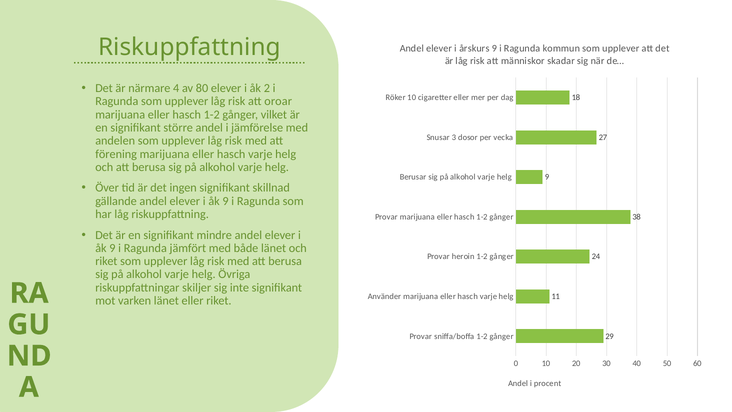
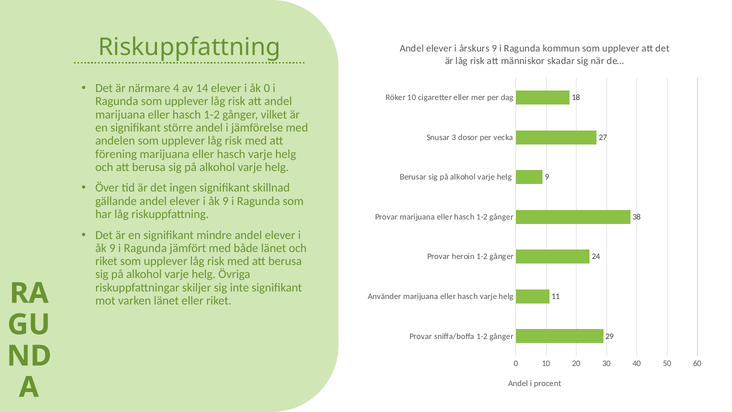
80: 80 -> 14
åk 2: 2 -> 0
att oroar: oroar -> andel
